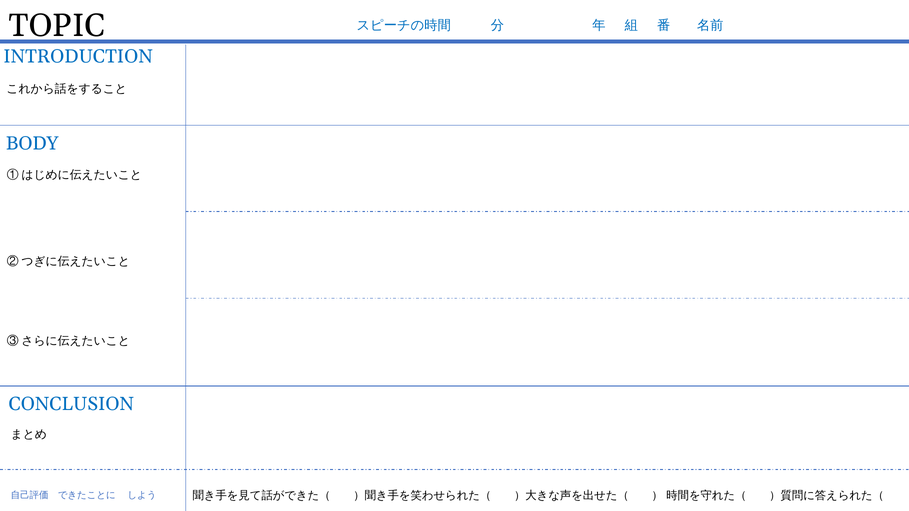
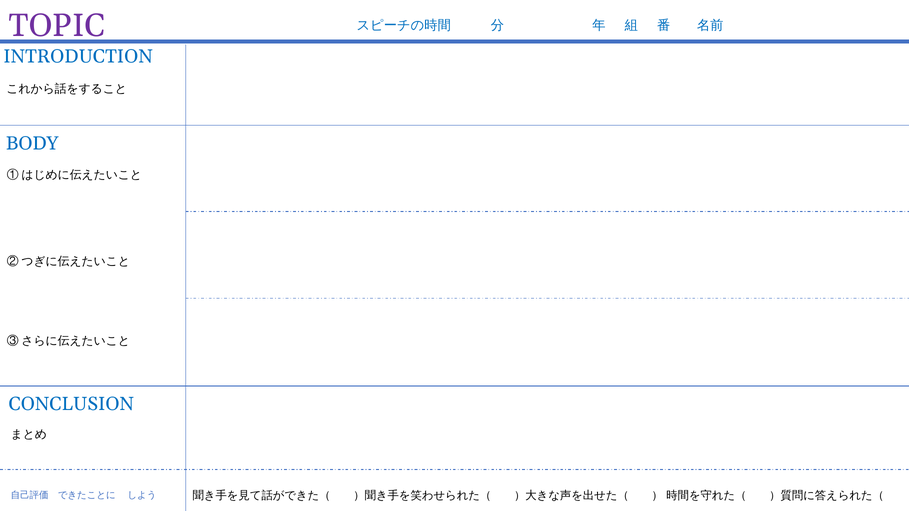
TOPIC colour: black -> purple
